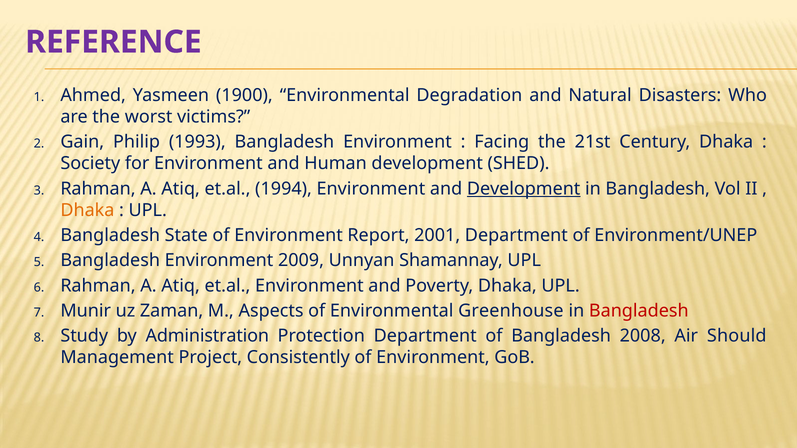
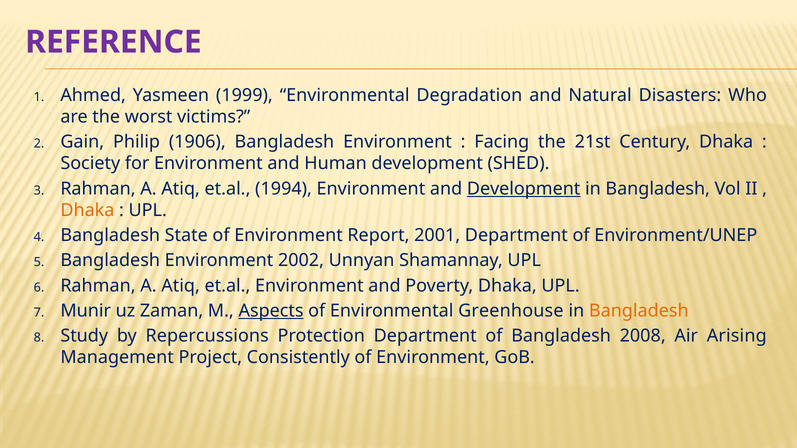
1900: 1900 -> 1999
1993: 1993 -> 1906
2009: 2009 -> 2002
Aspects underline: none -> present
Bangladesh at (639, 311) colour: red -> orange
Administration: Administration -> Repercussions
Should: Should -> Arising
